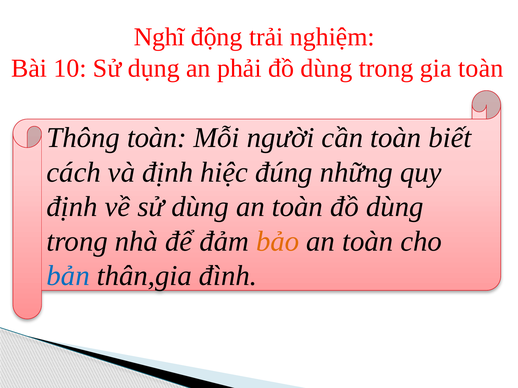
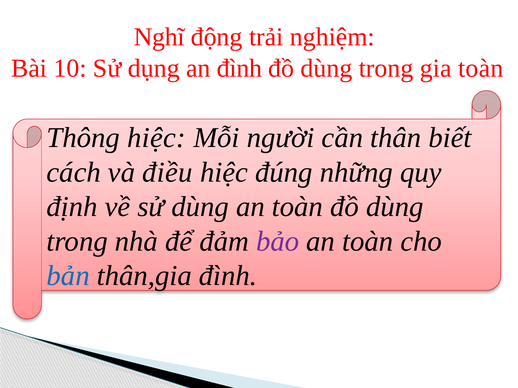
an phải: phải -> đình
Thông toàn: toàn -> hiệc
cần toàn: toàn -> thân
và định: định -> điều
bảo colour: orange -> purple
